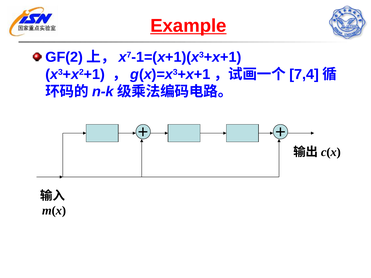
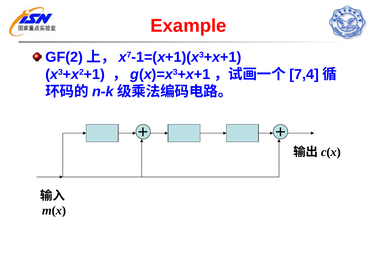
Example underline: present -> none
